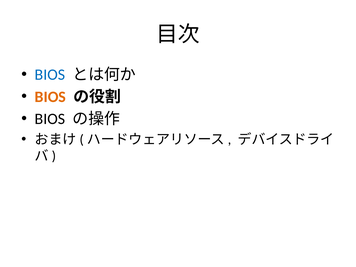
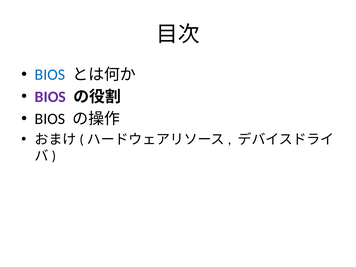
BIOS at (50, 97) colour: orange -> purple
